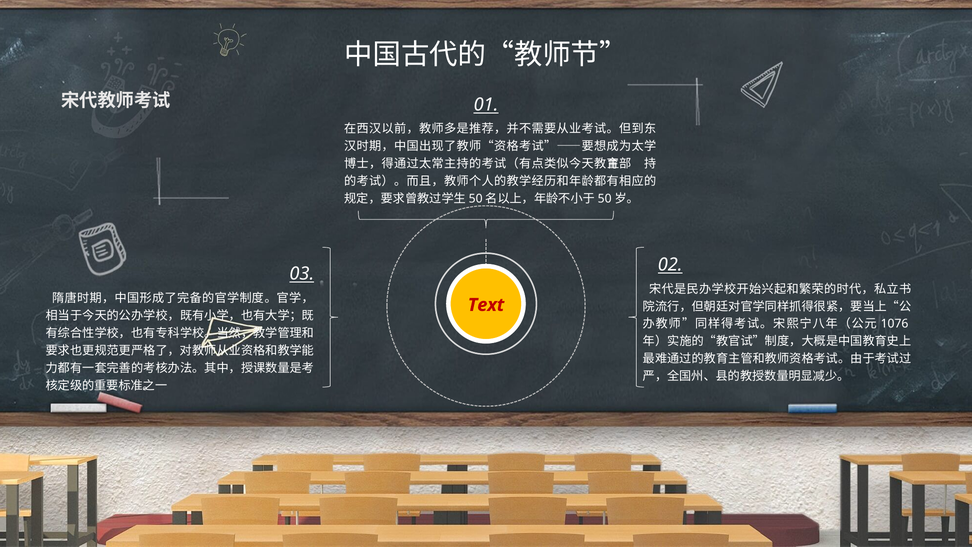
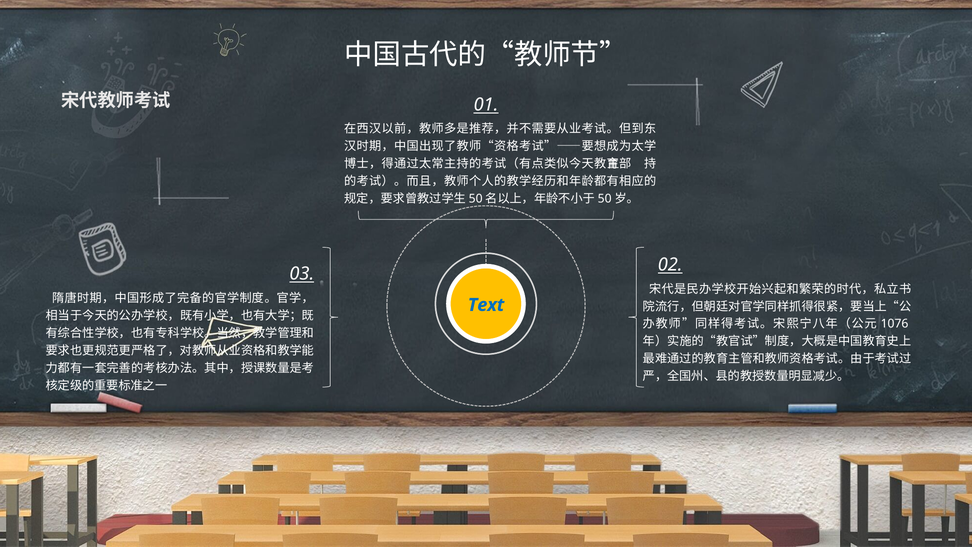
Text colour: red -> blue
